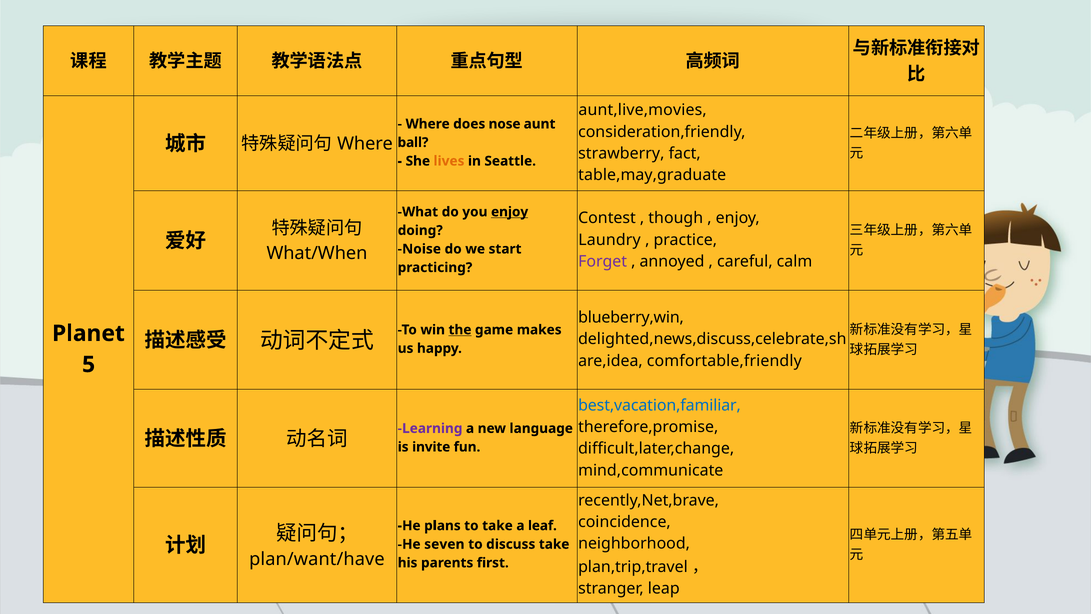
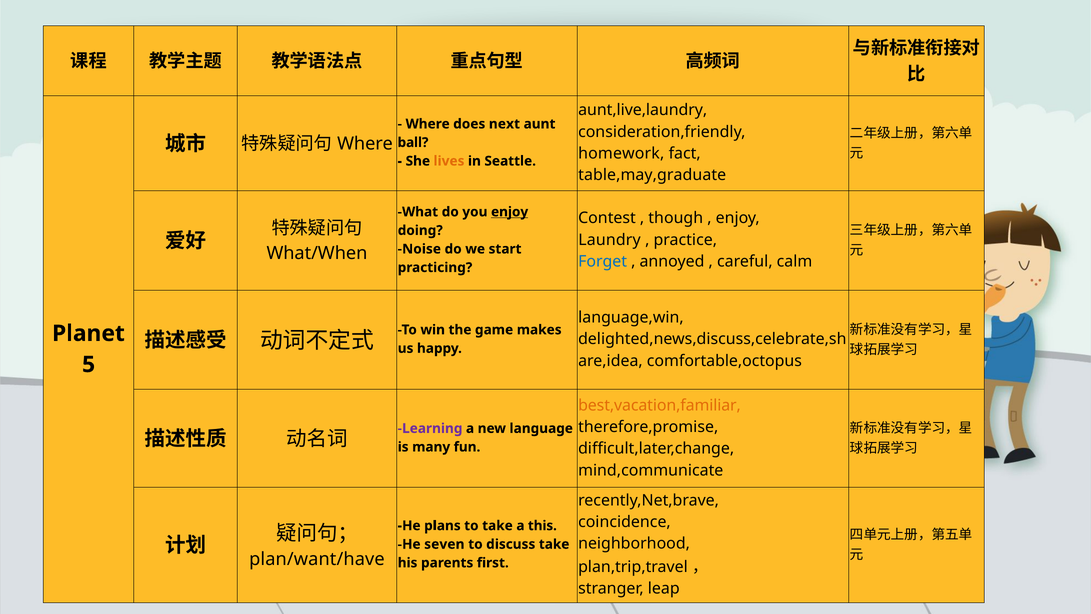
aunt,live,movies: aunt,live,movies -> aunt,live,laundry
nose: nose -> next
strawberry: strawberry -> homework
Forget colour: purple -> blue
blueberry,win: blueberry,win -> language,win
the underline: present -> none
comfortable,friendly: comfortable,friendly -> comfortable,octopus
best,vacation,familiar colour: blue -> orange
invite: invite -> many
leaf: leaf -> this
